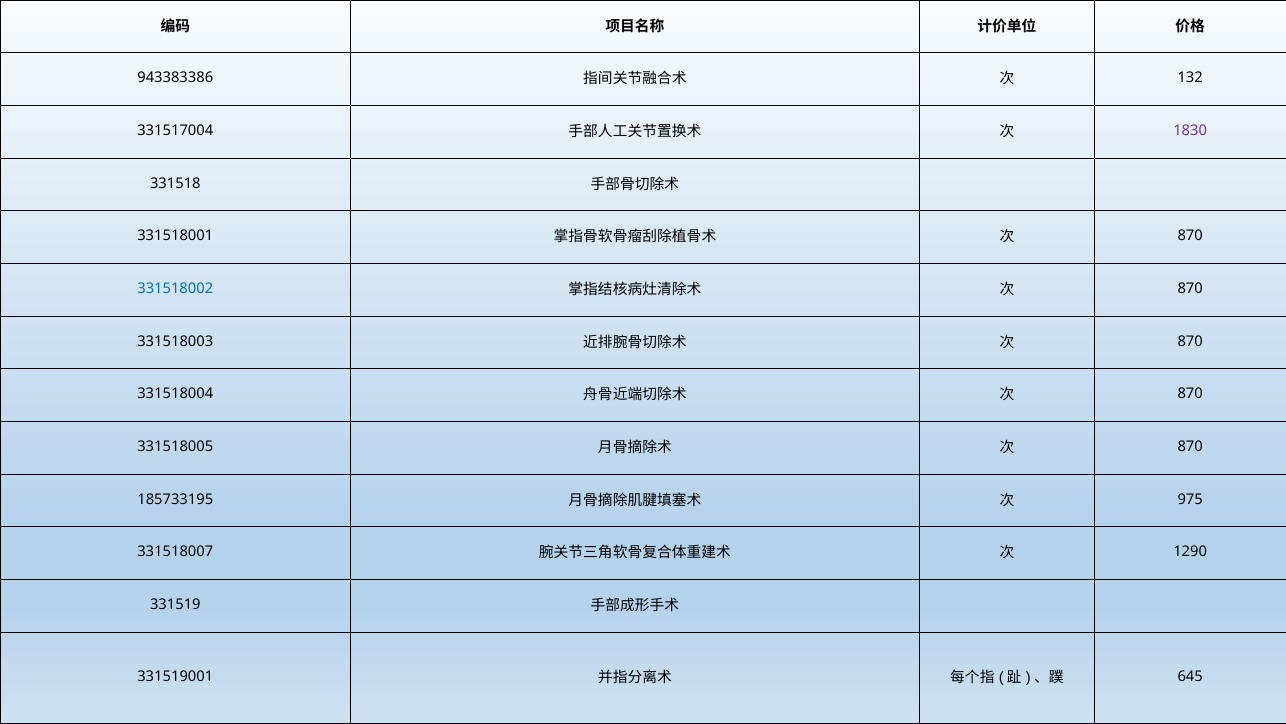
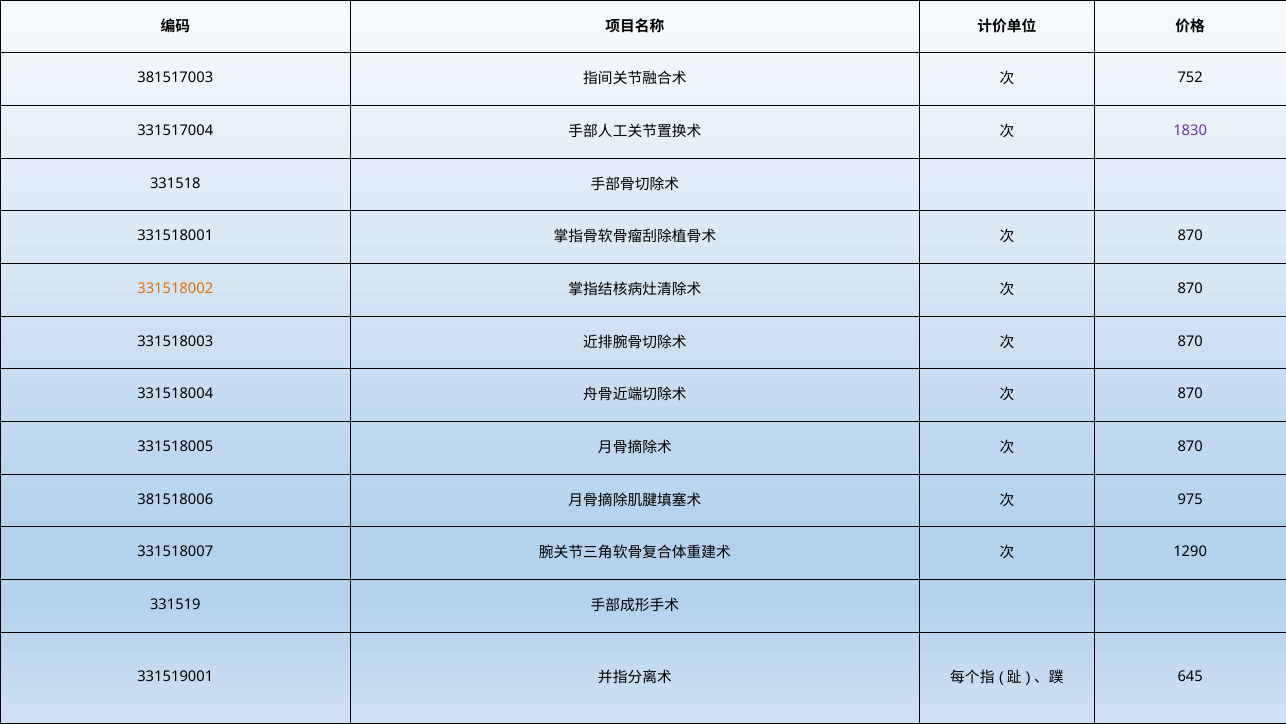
943383386: 943383386 -> 381517003
132: 132 -> 752
331518002 colour: blue -> orange
185733195: 185733195 -> 381518006
